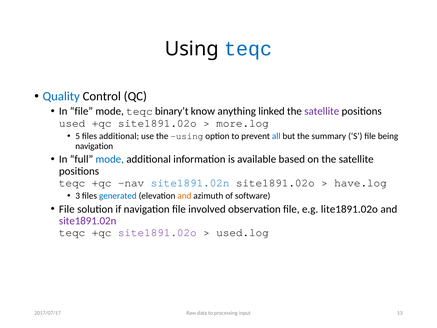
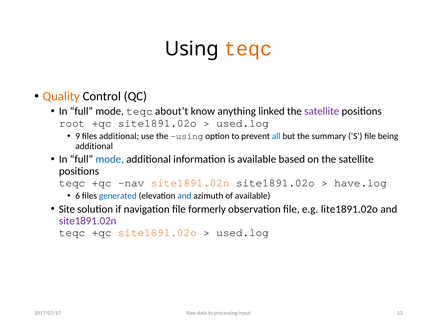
teqc at (248, 49) colour: blue -> orange
Quality colour: blue -> orange
file at (81, 111): file -> full
binary’t: binary’t -> about’t
used: used -> root
more.log at (243, 123): more.log -> used.log
5: 5 -> 9
navigation at (94, 146): navigation -> additional
site1891.02n at (190, 183) colour: blue -> orange
3: 3 -> 6
and at (184, 196) colour: orange -> blue
of software: software -> available
File at (67, 209): File -> Site
involved: involved -> formerly
site1891.02o at (157, 233) colour: purple -> orange
